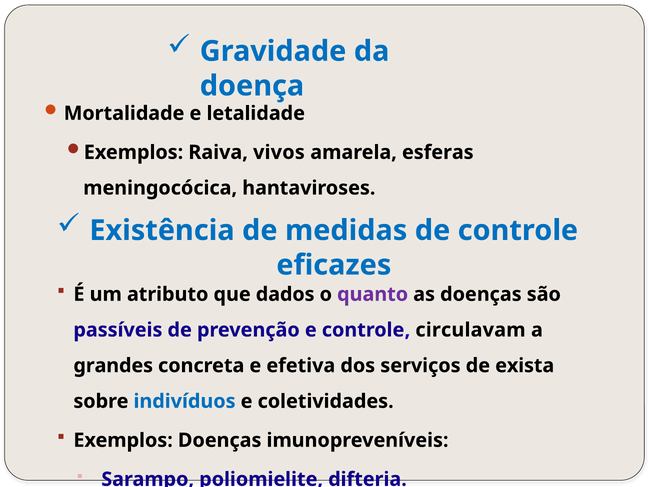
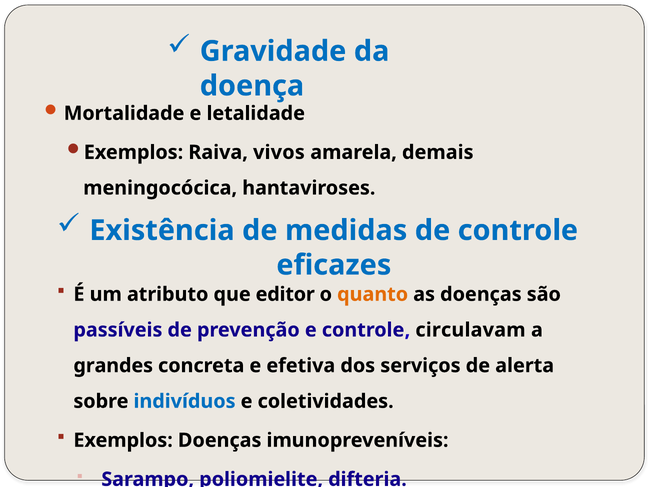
esferas: esferas -> demais
dados: dados -> editor
quanto colour: purple -> orange
exista: exista -> alerta
